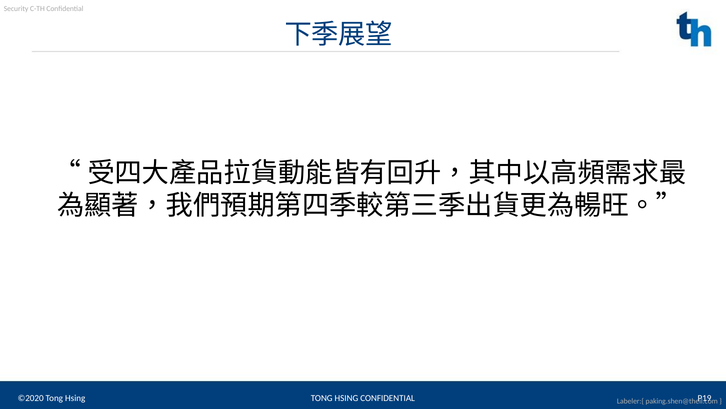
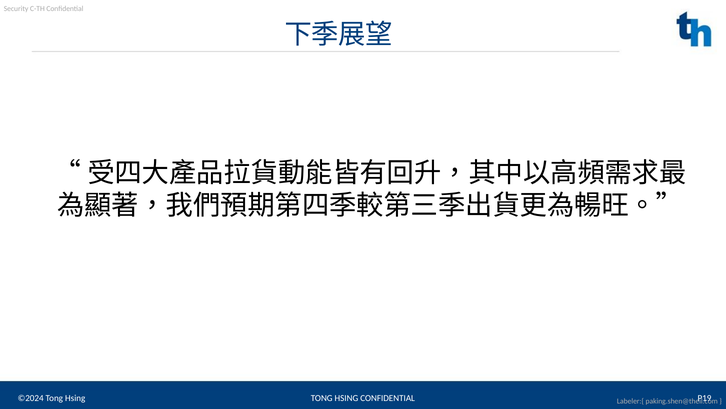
©2020: ©2020 -> ©2024
